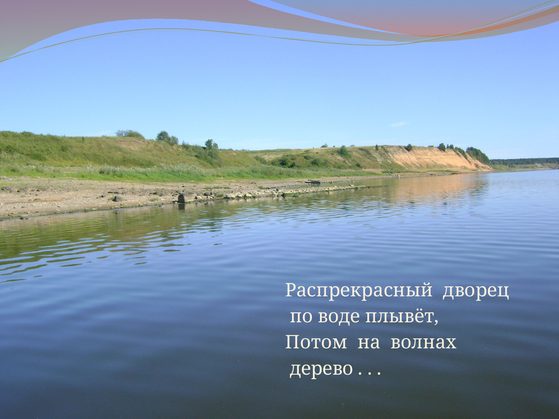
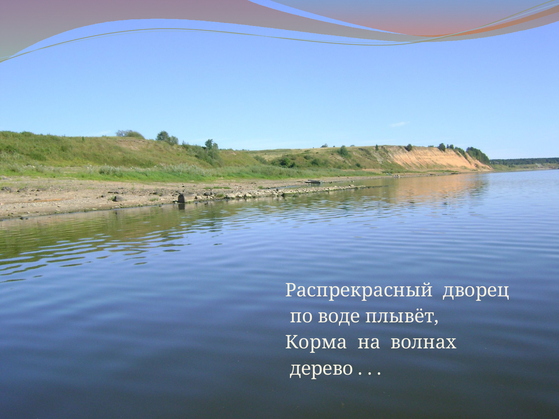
Потом: Потом -> Корма
